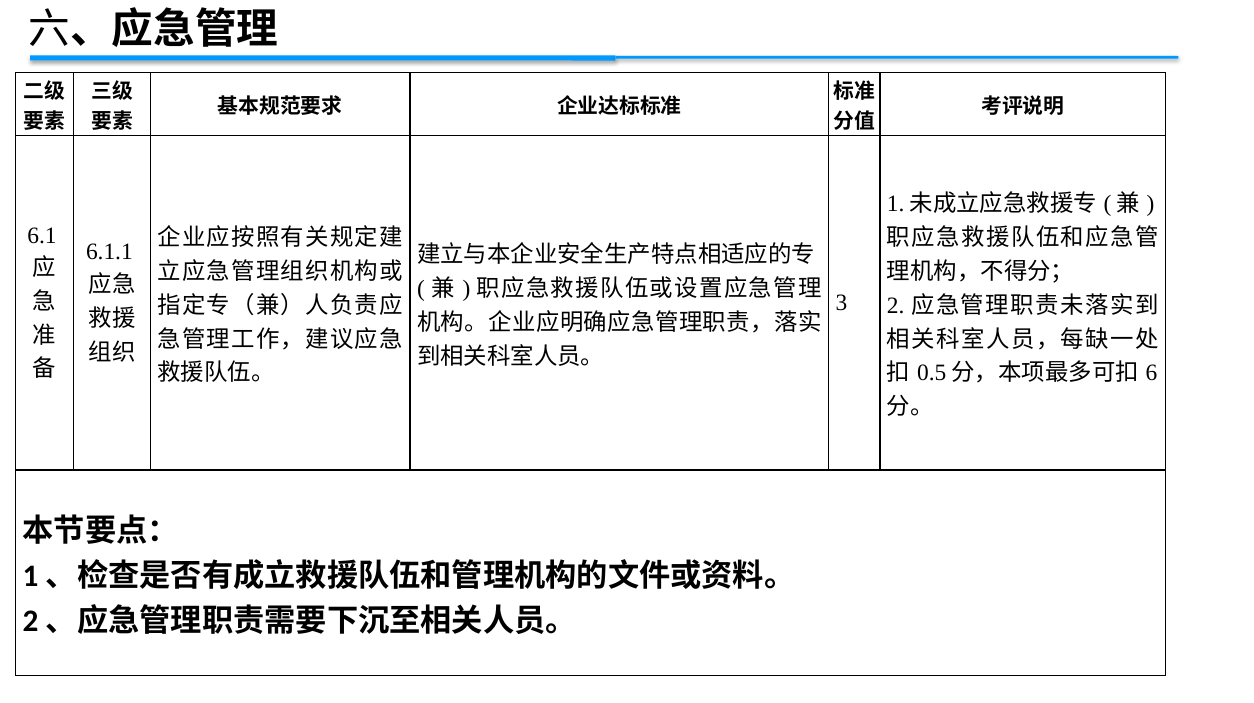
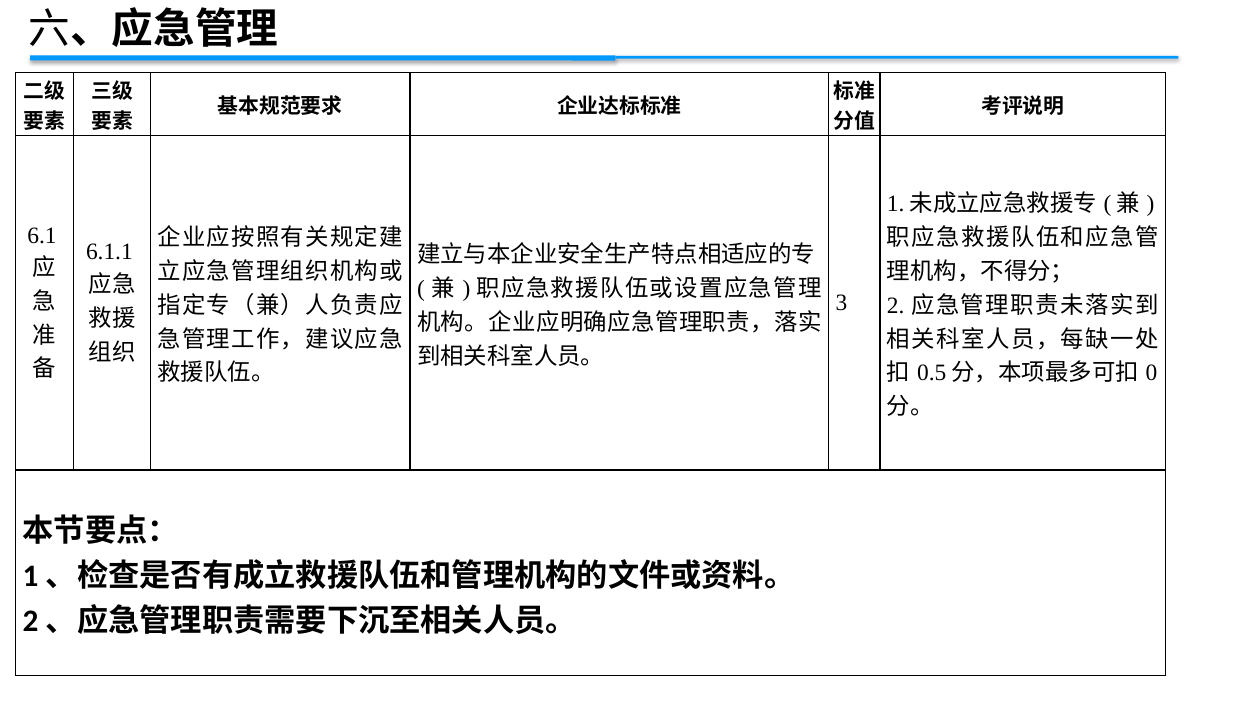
6: 6 -> 0
